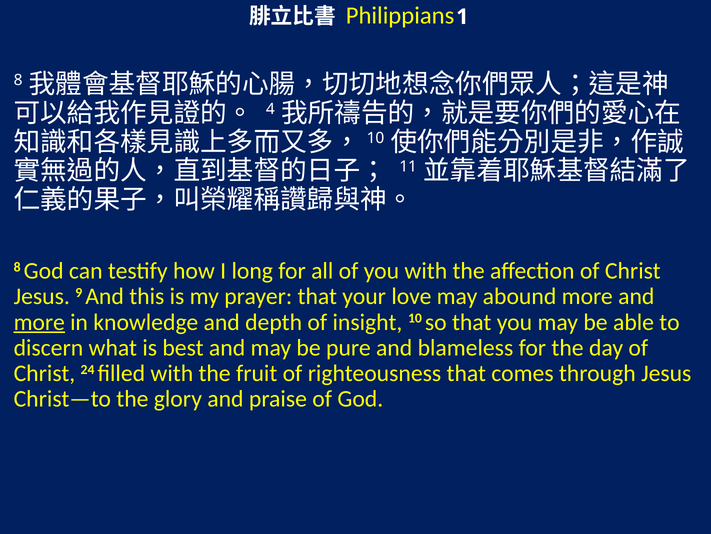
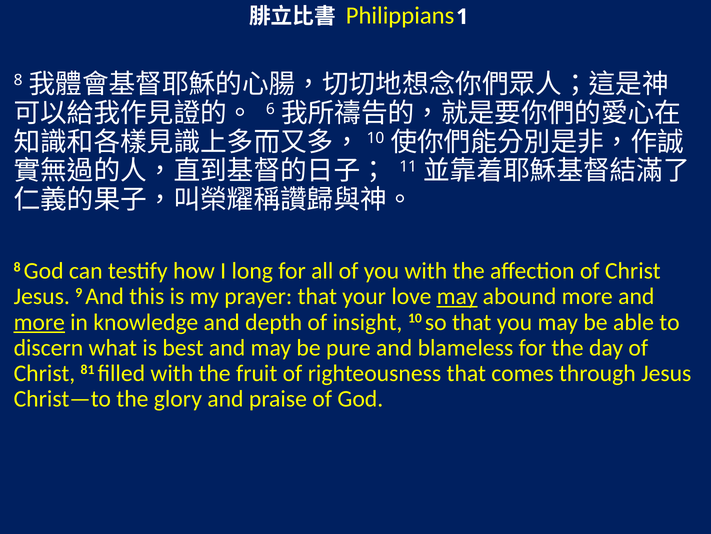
4: 4 -> 6
may at (457, 296) underline: none -> present
24: 24 -> 81
